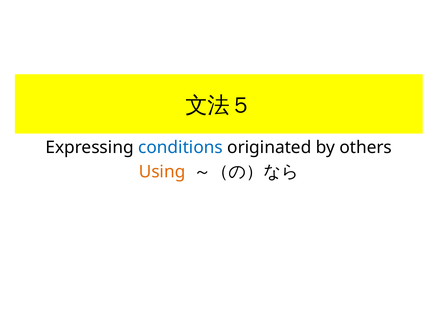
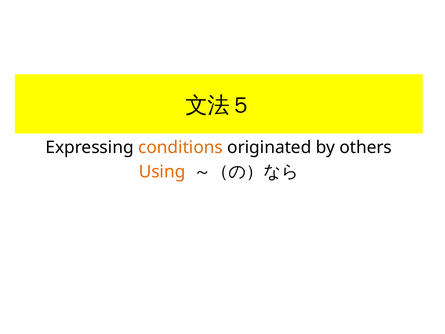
conditions colour: blue -> orange
